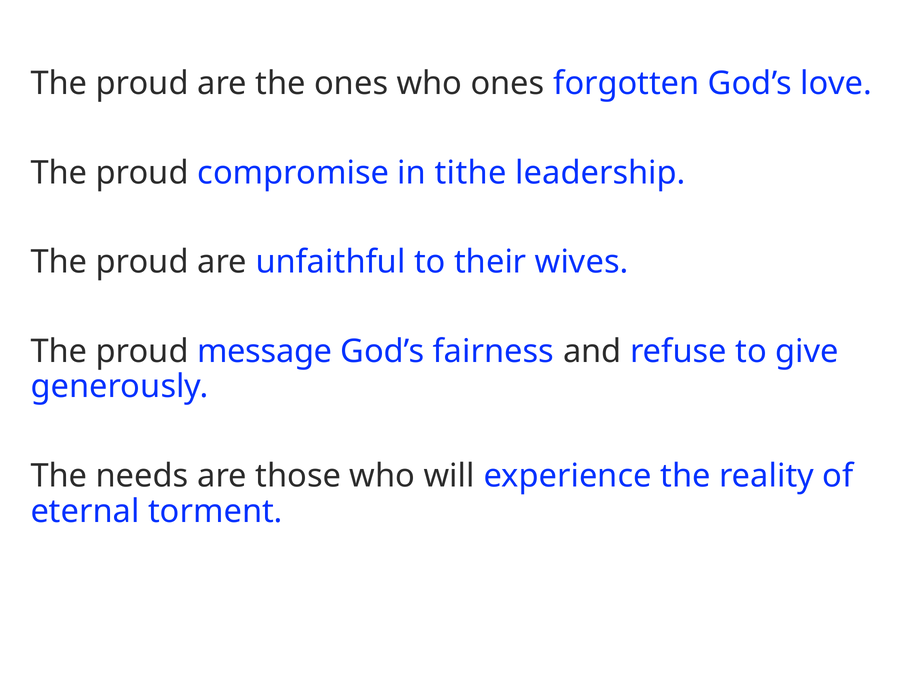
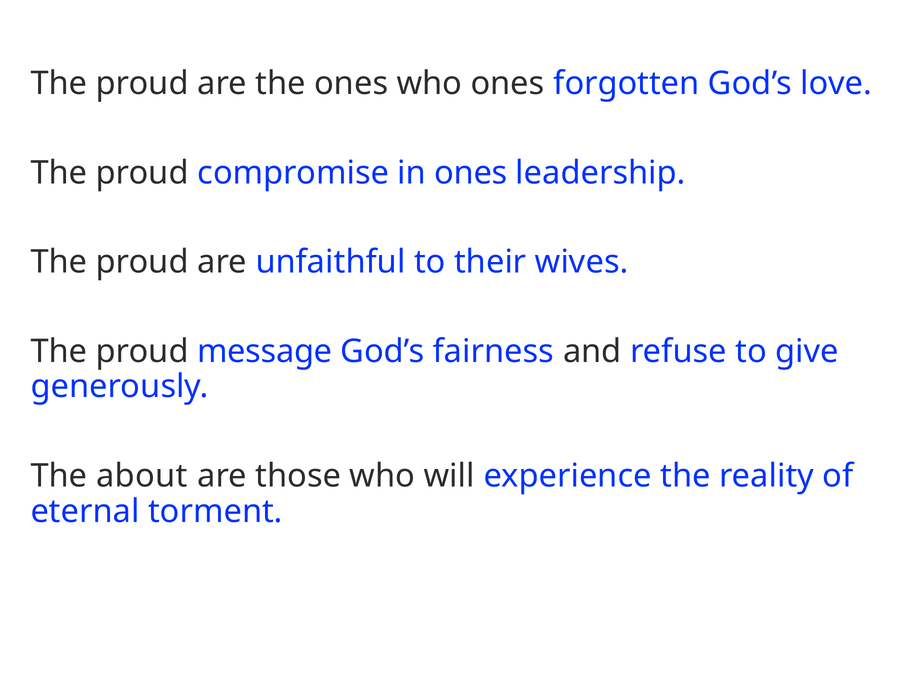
in tithe: tithe -> ones
needs: needs -> about
